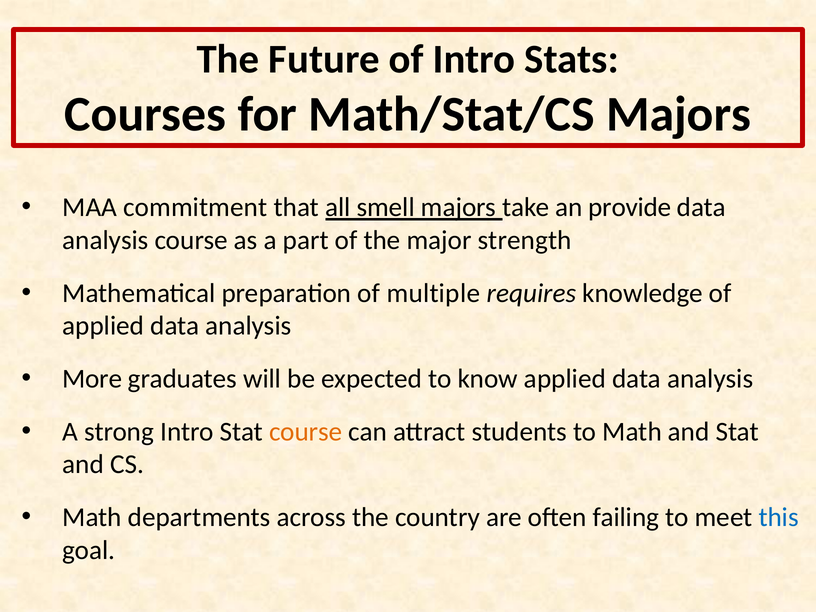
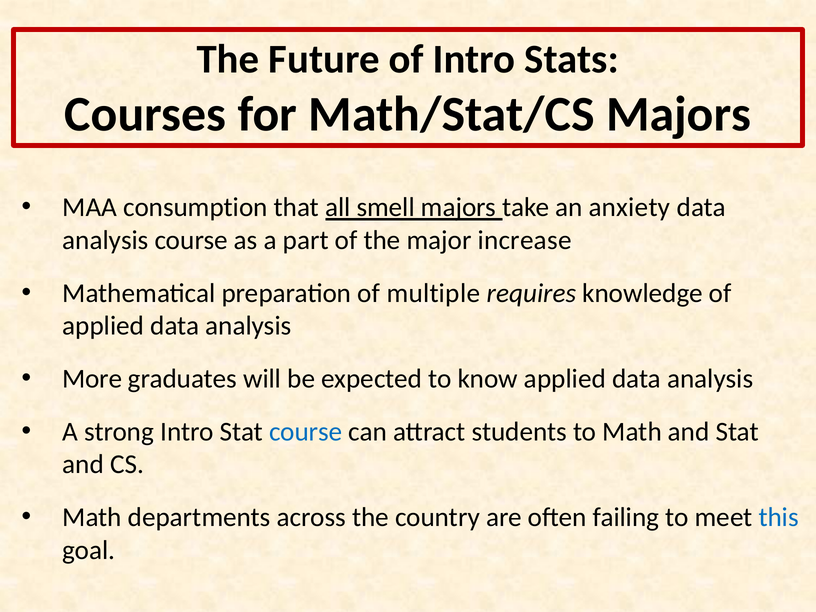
commitment: commitment -> consumption
provide: provide -> anxiety
strength: strength -> increase
course at (306, 432) colour: orange -> blue
